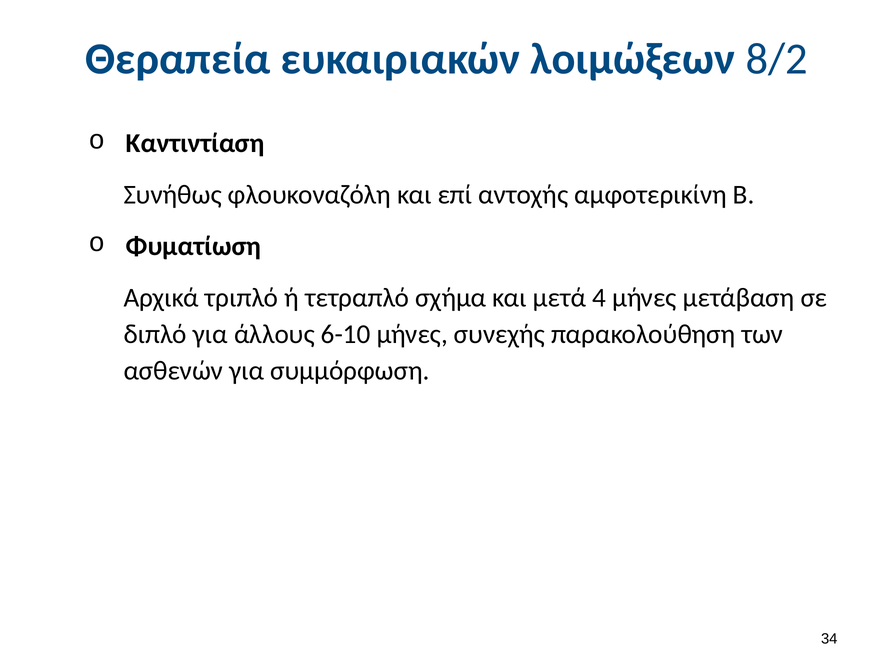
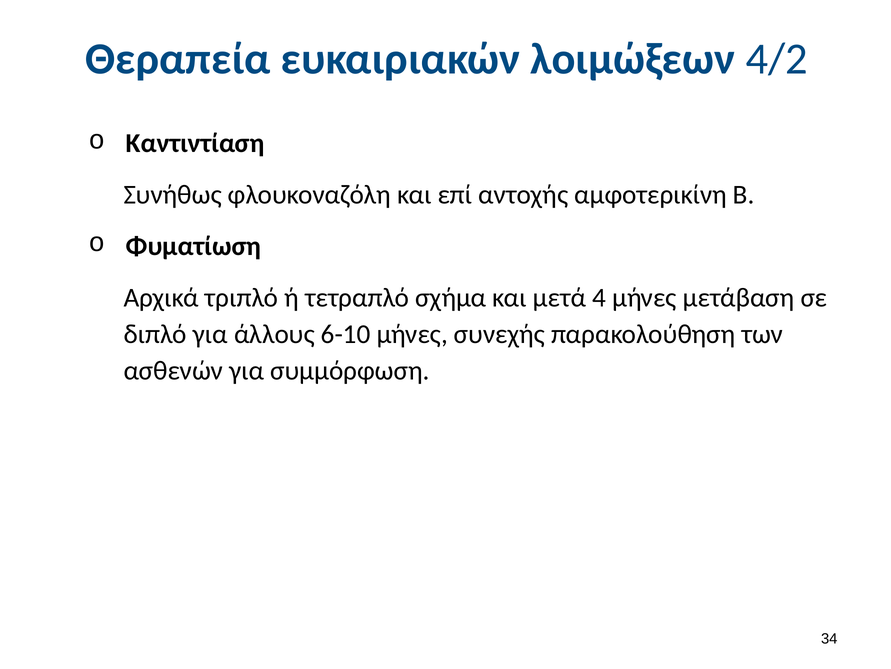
8/2: 8/2 -> 4/2
